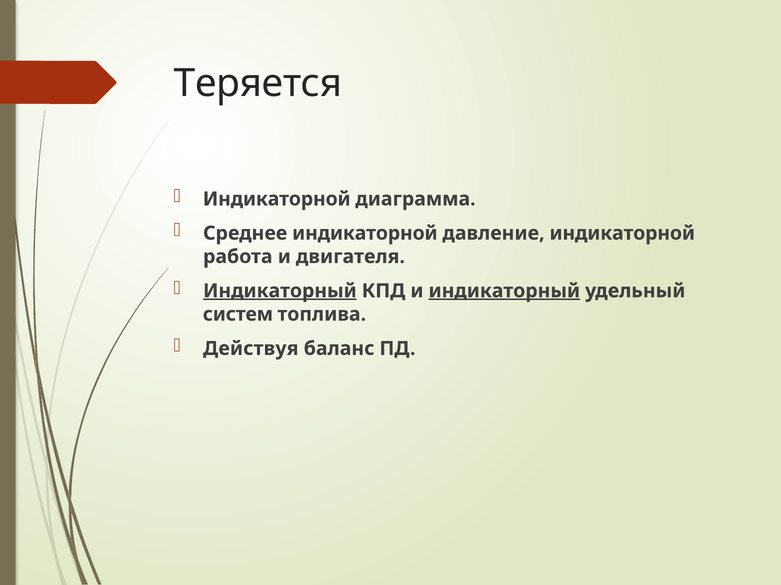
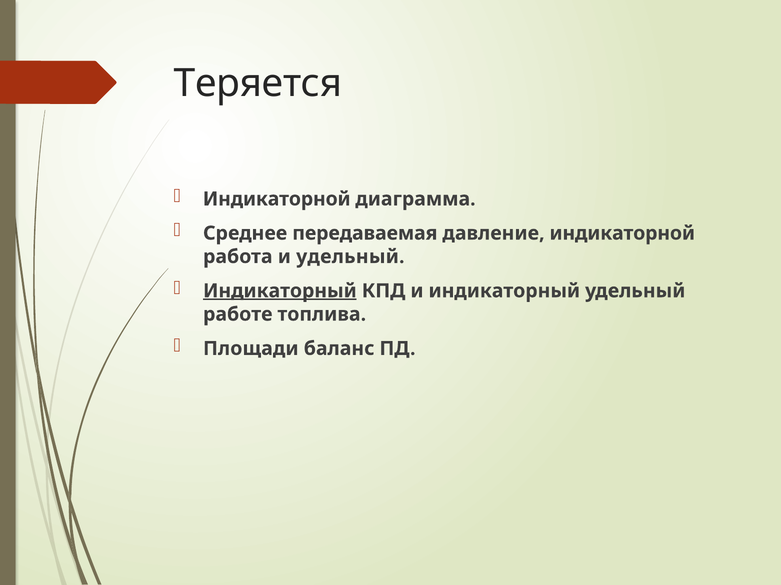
Среднее индикаторной: индикаторной -> передаваемая
и двигателя: двигателя -> удельный
индикаторный at (504, 291) underline: present -> none
систем: систем -> работе
Действуя: Действуя -> Площади
